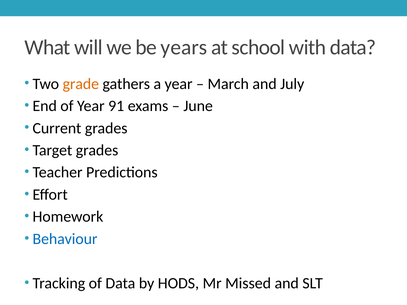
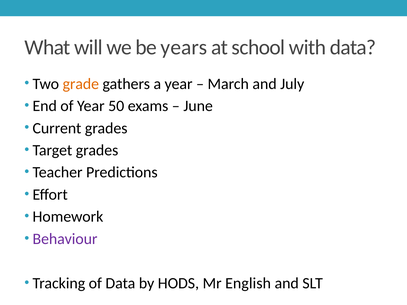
91: 91 -> 50
Behaviour colour: blue -> purple
Missed: Missed -> English
